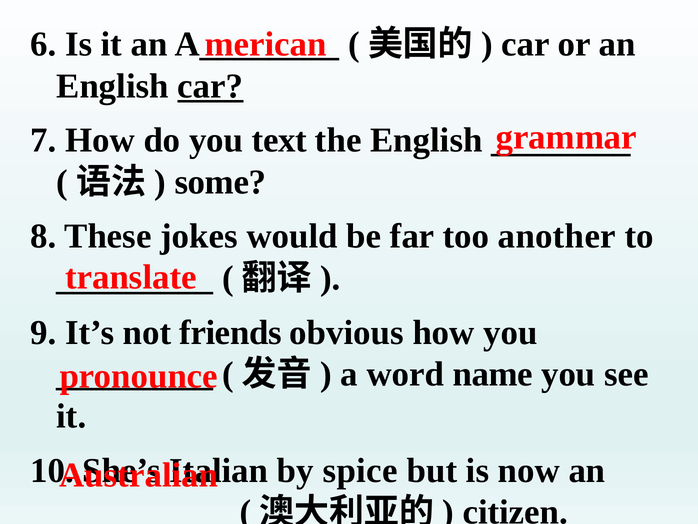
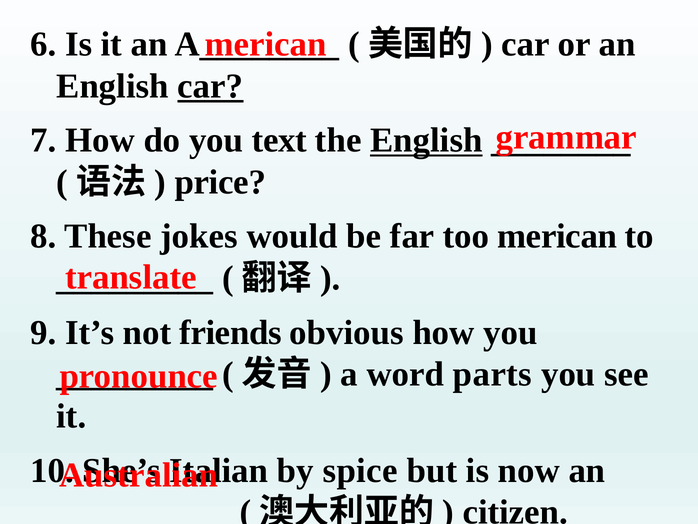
English at (426, 140) underline: none -> present
some: some -> price
too another: another -> merican
name: name -> parts
